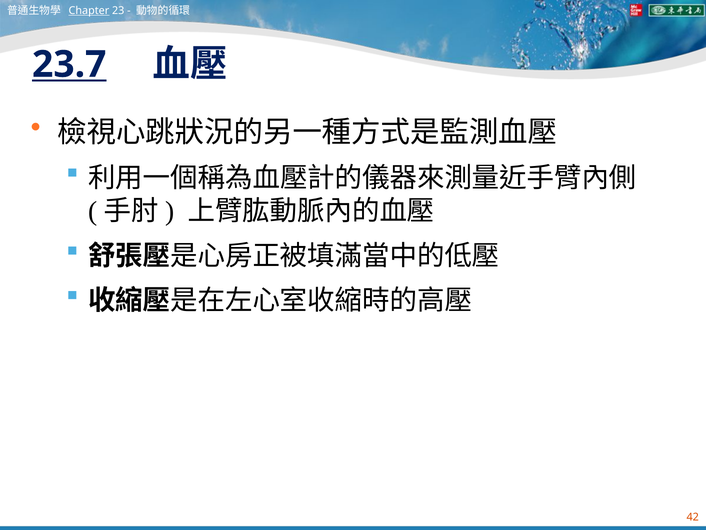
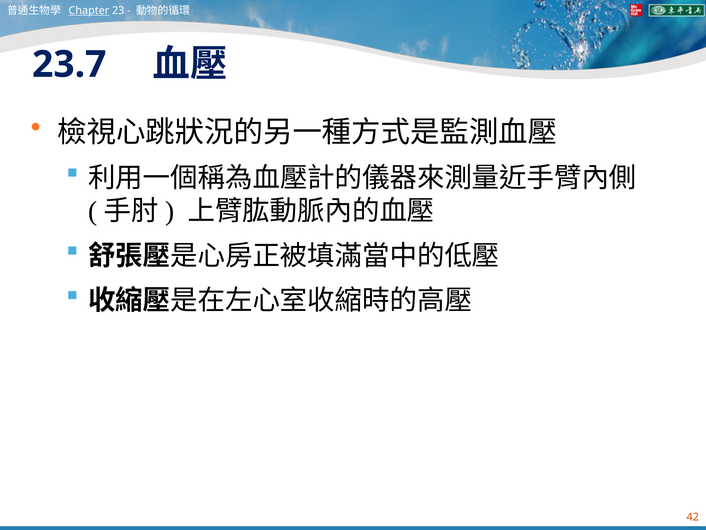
23.7 underline: present -> none
